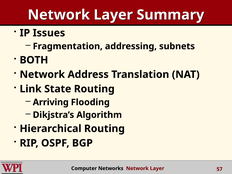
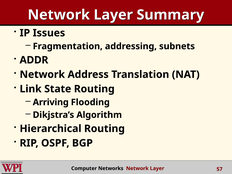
BOTH: BOTH -> ADDR
